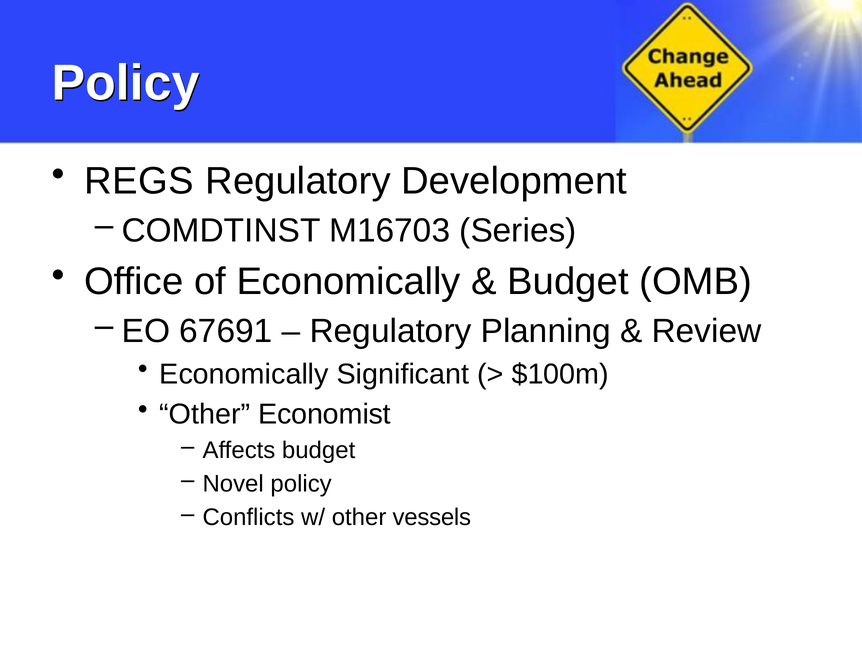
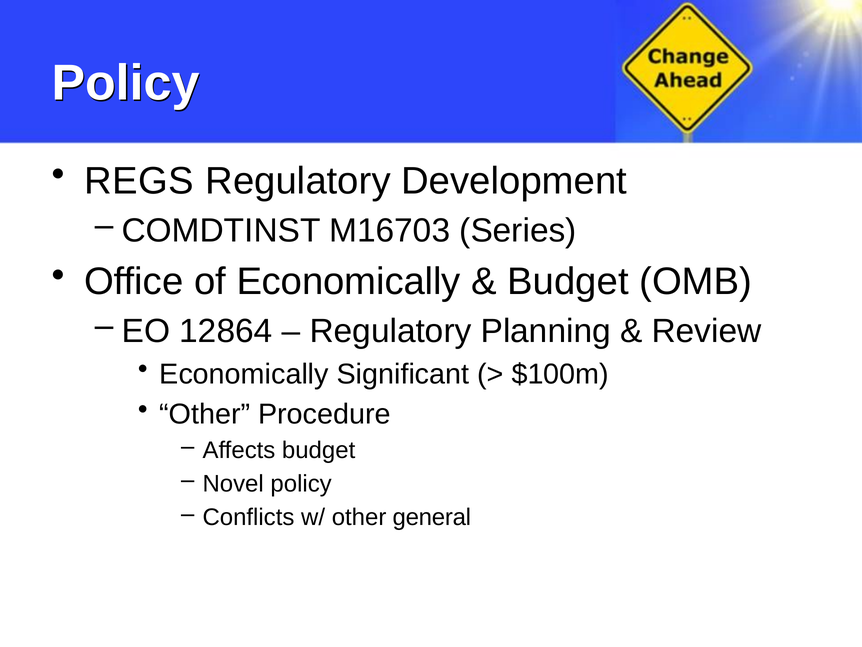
67691: 67691 -> 12864
Economist: Economist -> Procedure
vessels: vessels -> general
